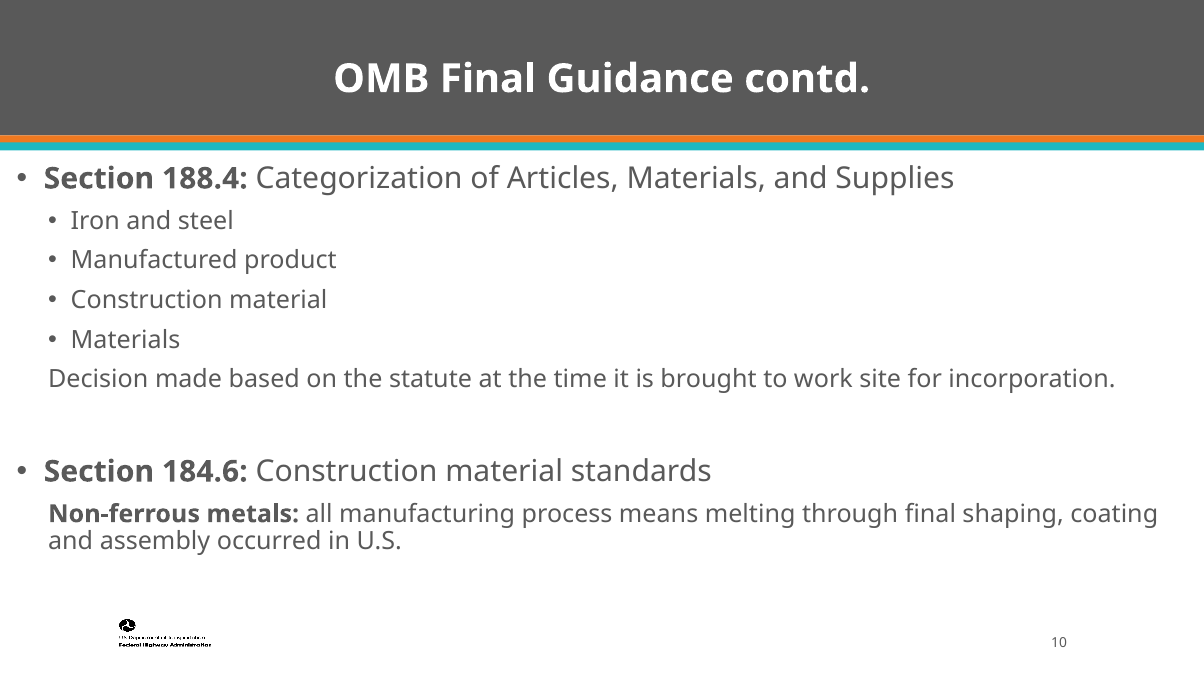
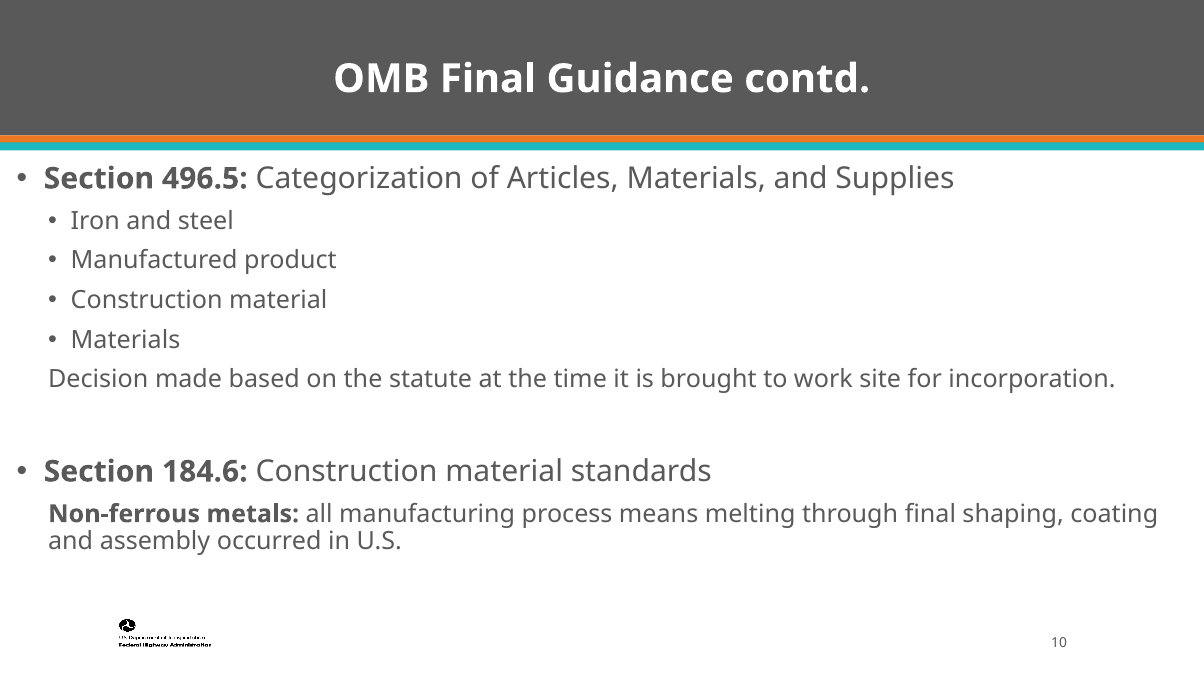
188.4: 188.4 -> 496.5
